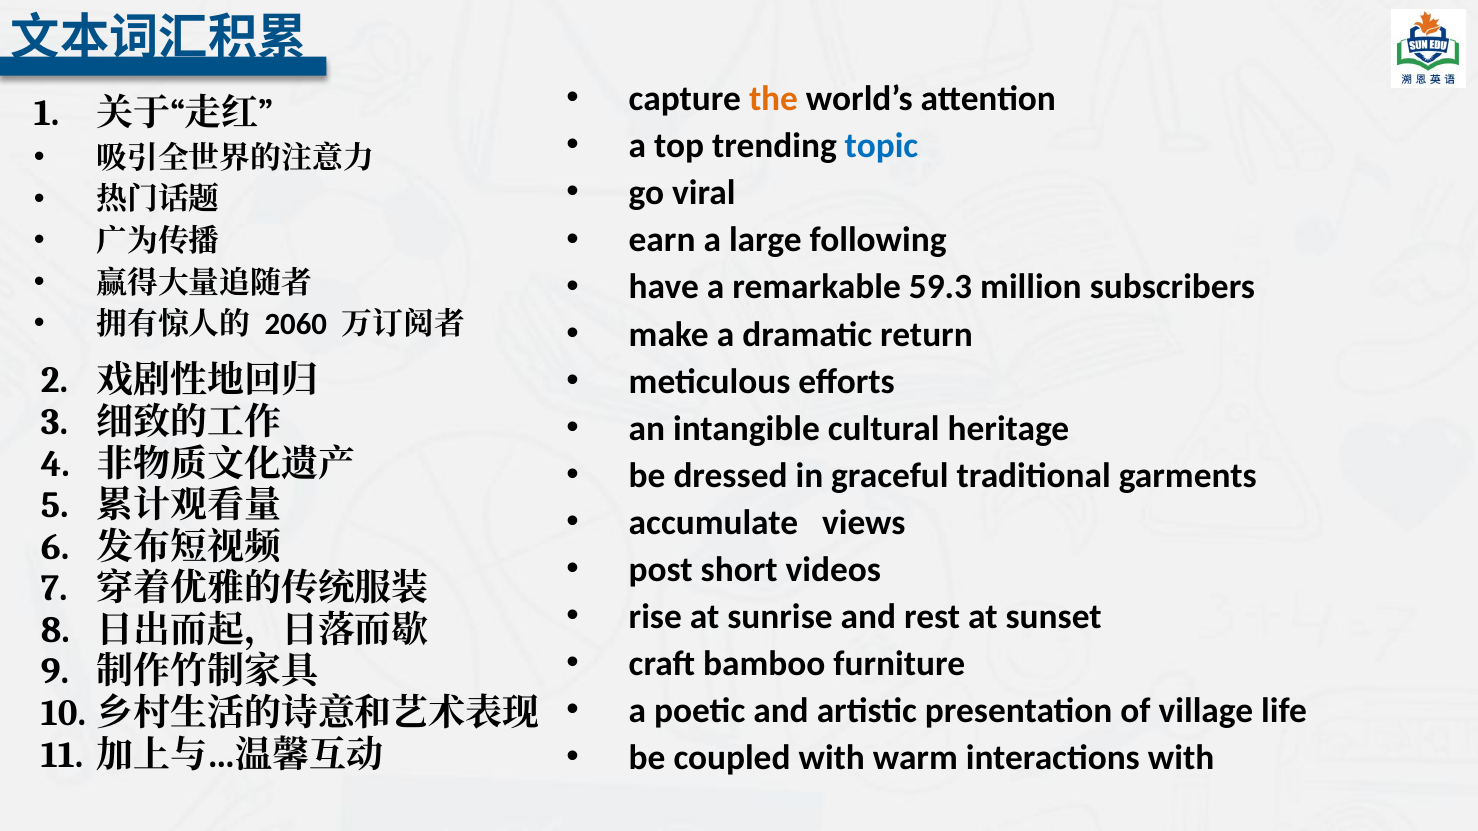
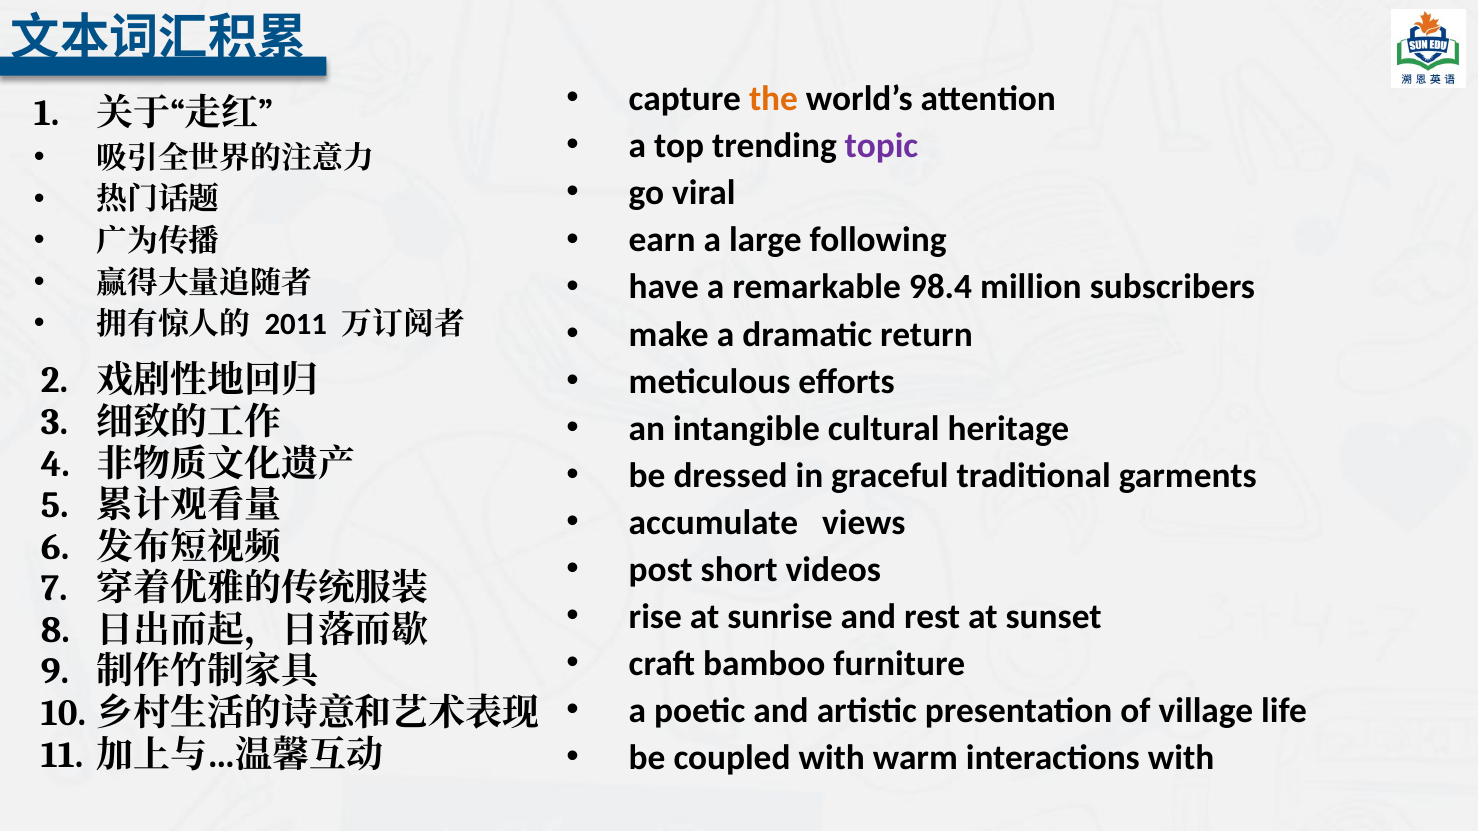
topic colour: blue -> purple
59.3: 59.3 -> 98.4
2060: 2060 -> 2011
